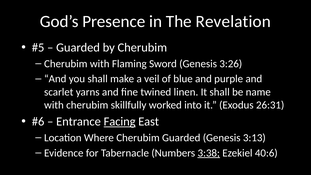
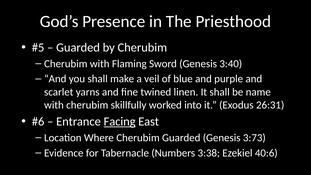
Revelation: Revelation -> Priesthood
3:26: 3:26 -> 3:40
3:13: 3:13 -> 3:73
3:38 underline: present -> none
